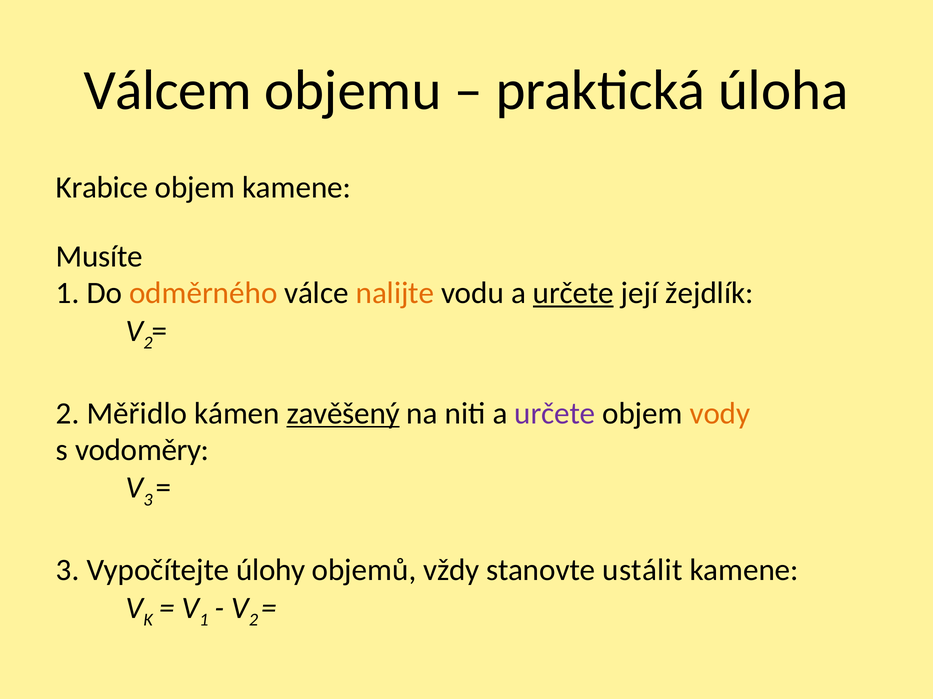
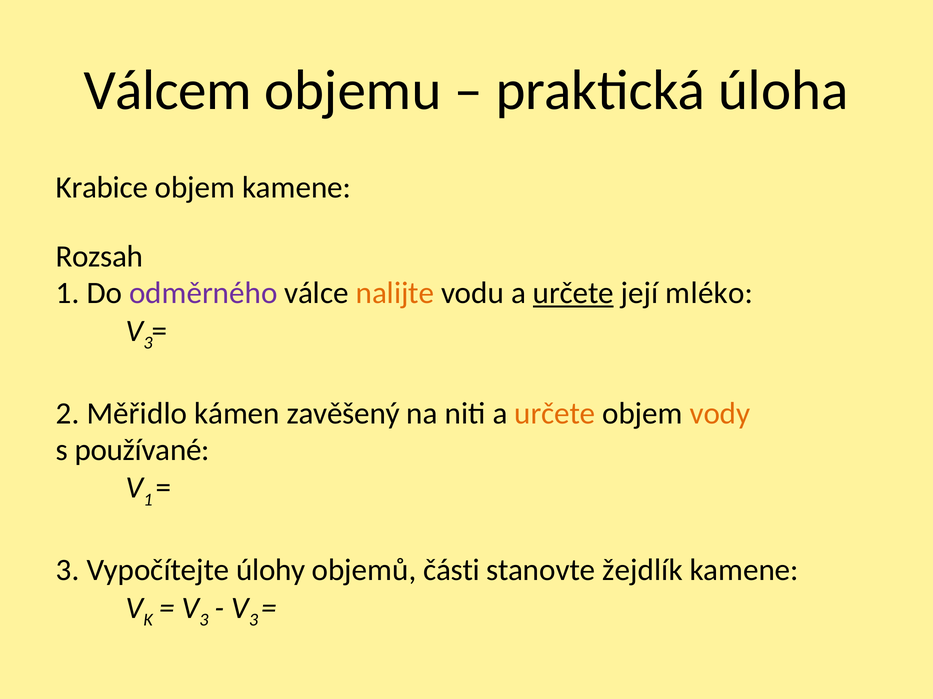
Musíte: Musíte -> Rozsah
odměrného colour: orange -> purple
žejdlík: žejdlík -> mléko
2 at (148, 343): 2 -> 3
zavěšený underline: present -> none
určete at (555, 414) colour: purple -> orange
vodoměry: vodoměry -> používané
3 at (148, 500): 3 -> 1
vždy: vždy -> části
ustálit: ustálit -> žejdlík
1 at (204, 621): 1 -> 3
2 at (254, 621): 2 -> 3
